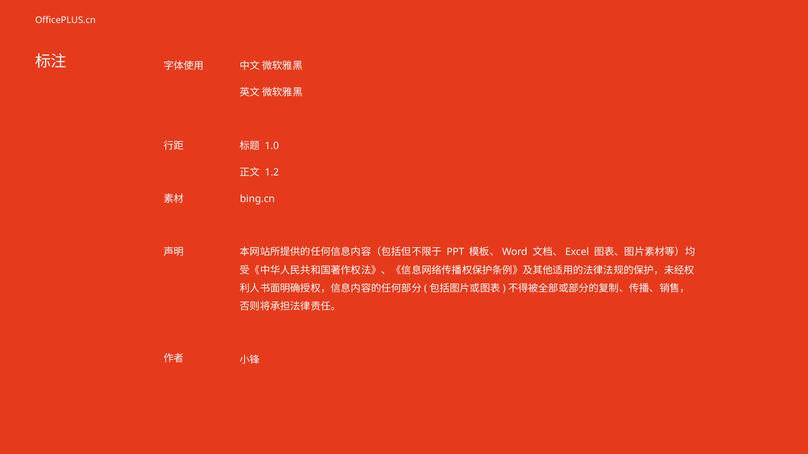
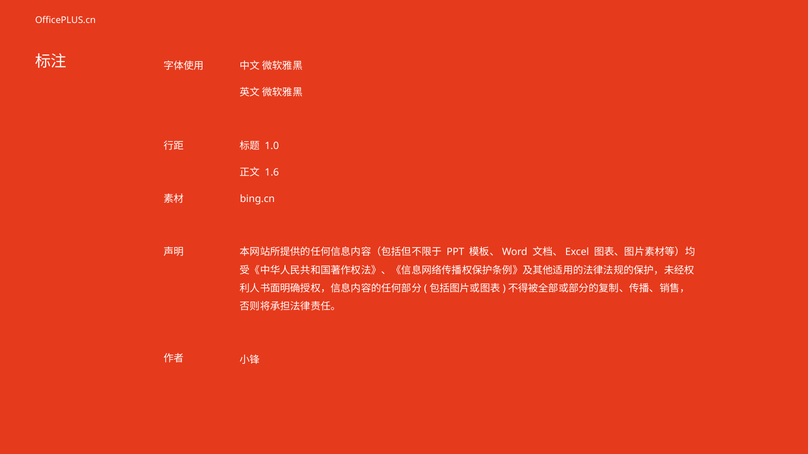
1.2: 1.2 -> 1.6
